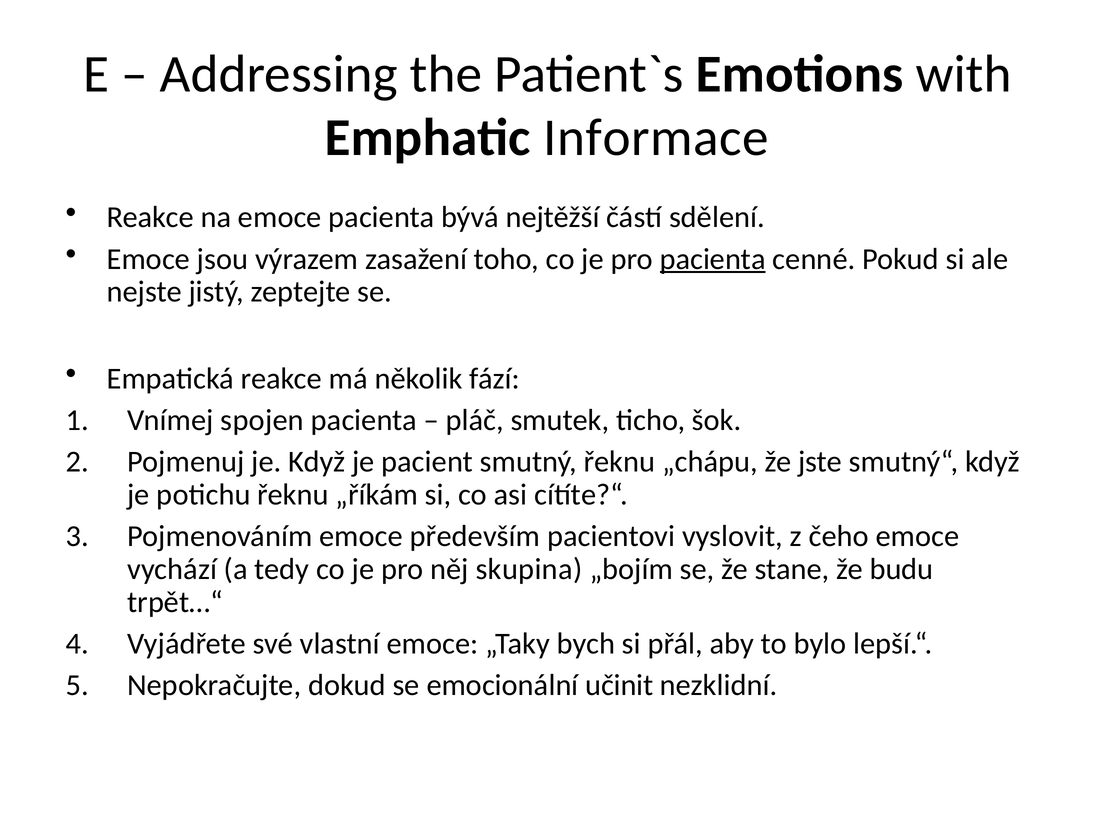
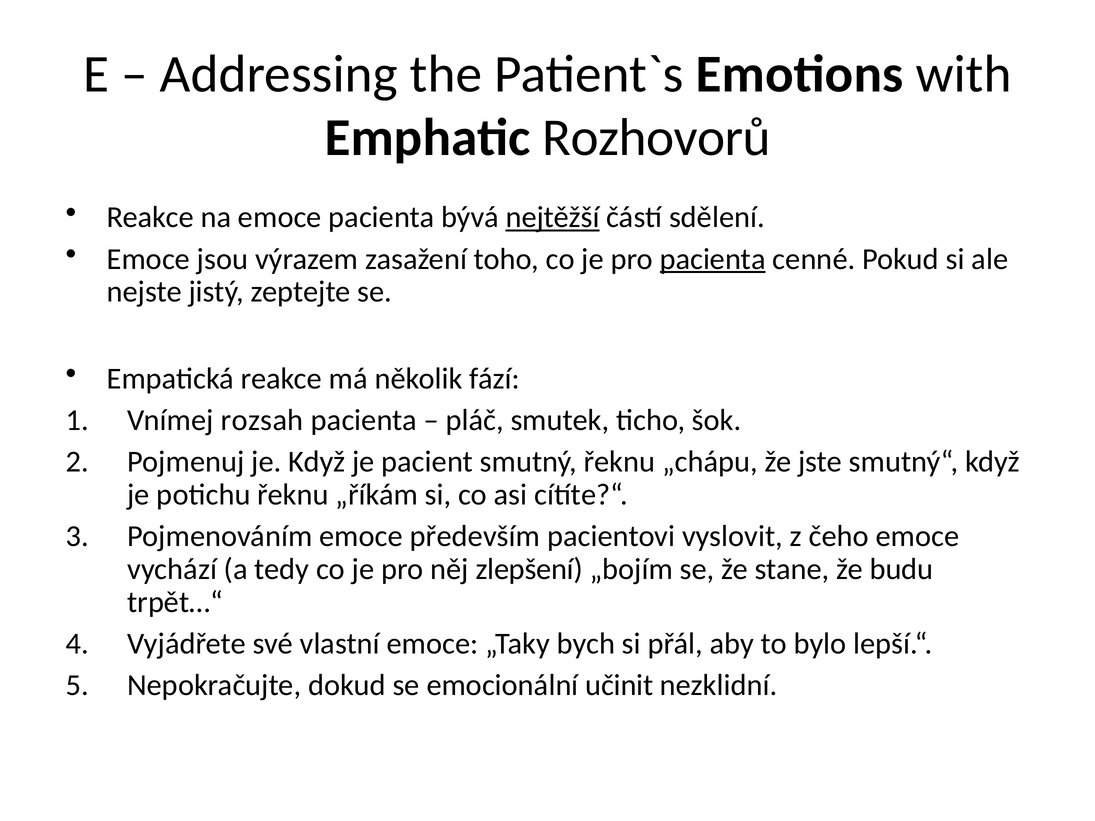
Informace: Informace -> Rozhovorů
nejtěžší underline: none -> present
spojen: spojen -> rozsah
skupina: skupina -> zlepšení
